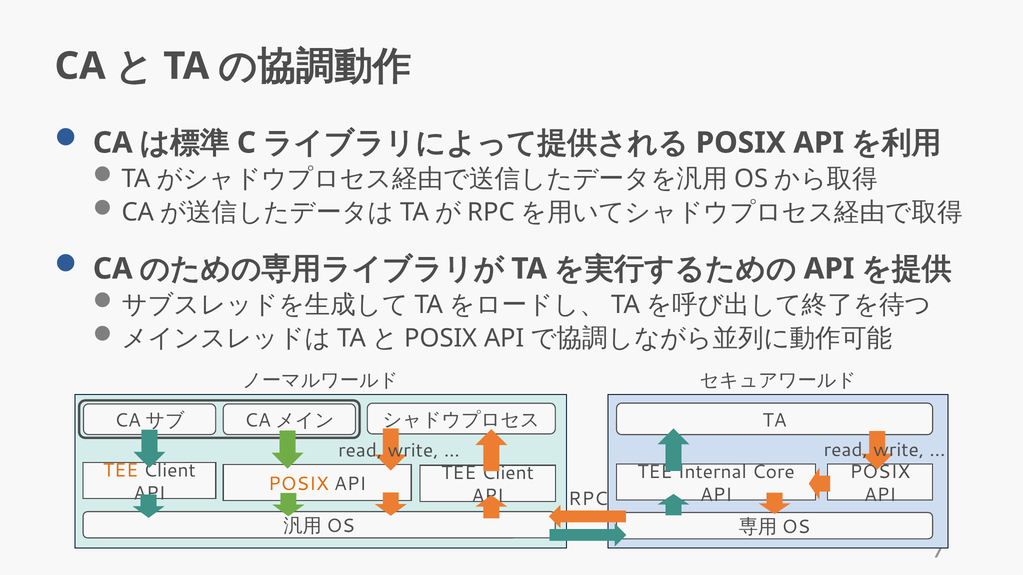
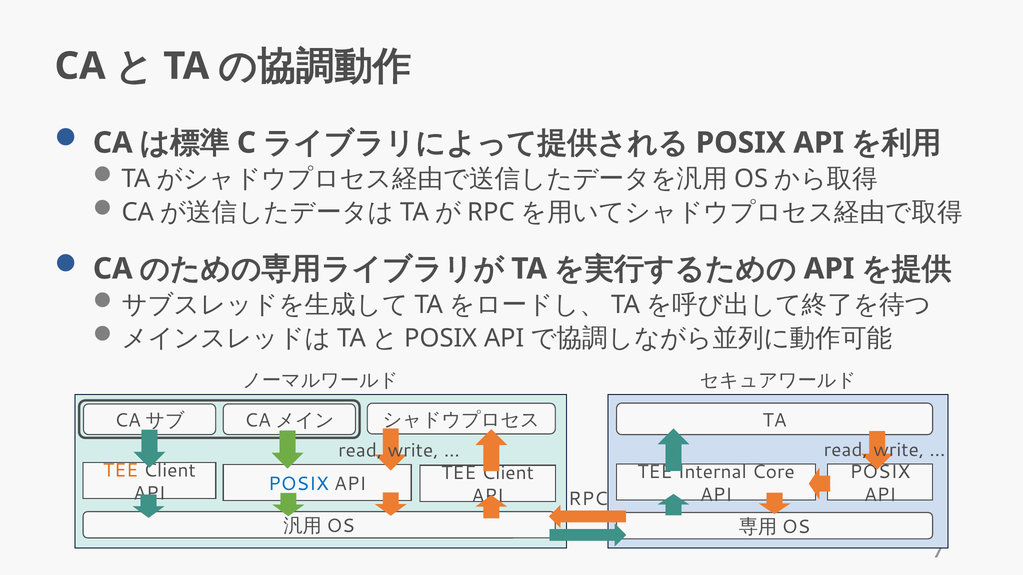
POSIX at (298, 484) colour: orange -> blue
